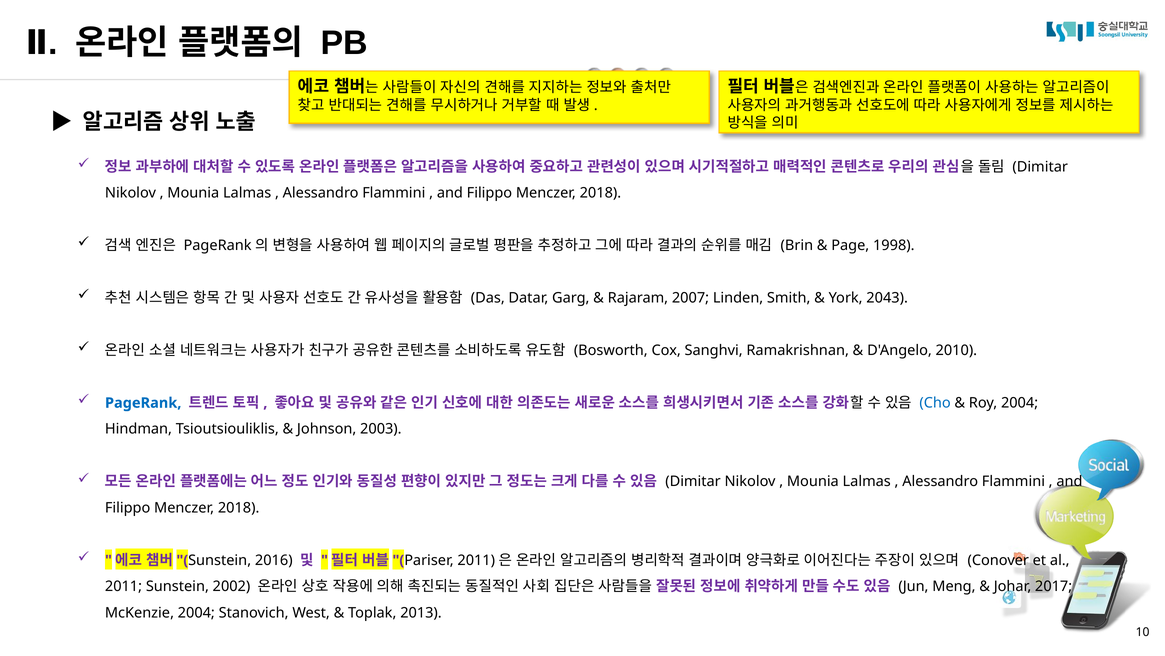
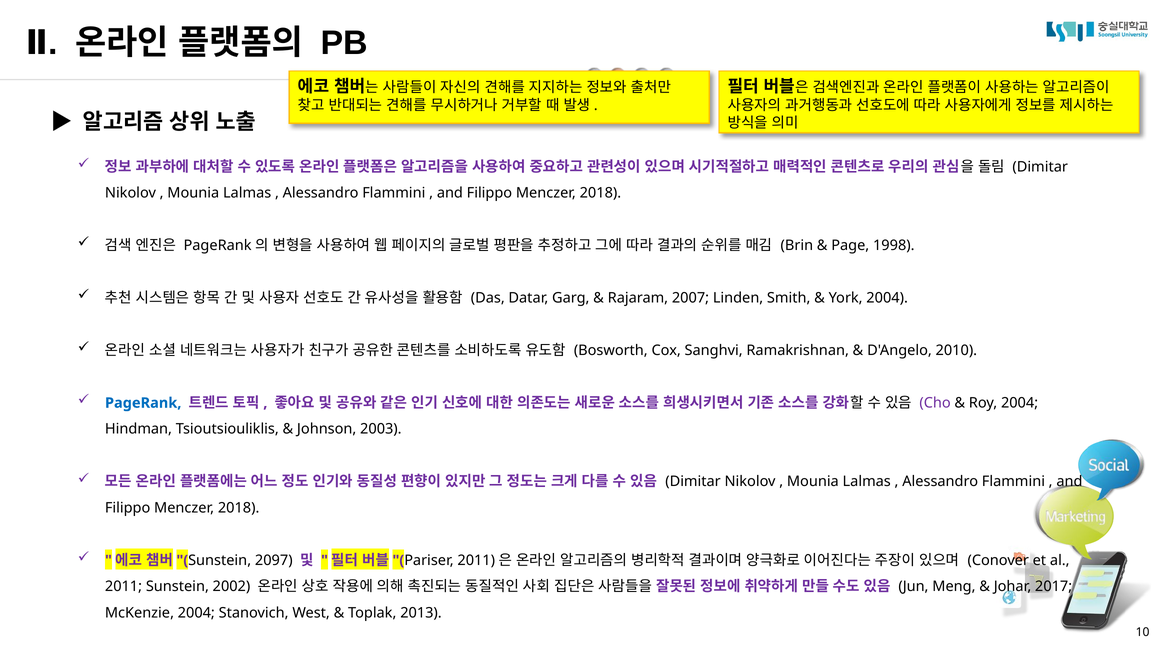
York 2043: 2043 -> 2004
Cho colour: blue -> purple
2016: 2016 -> 2097
